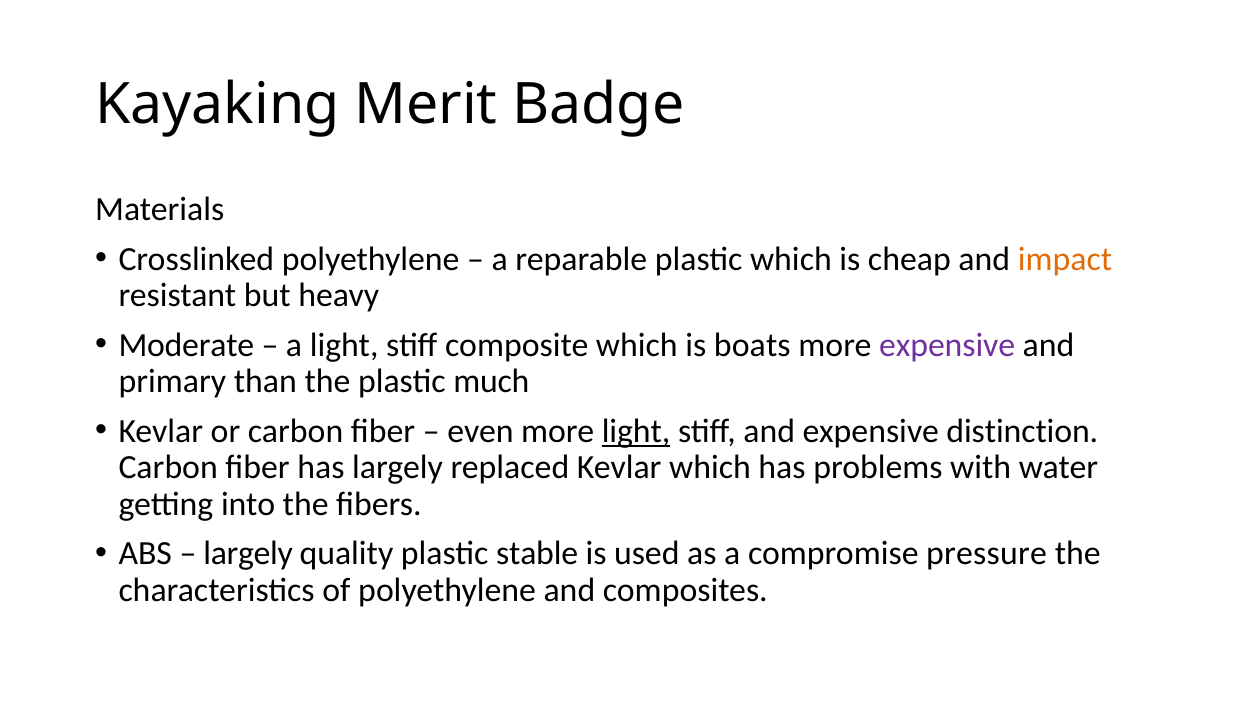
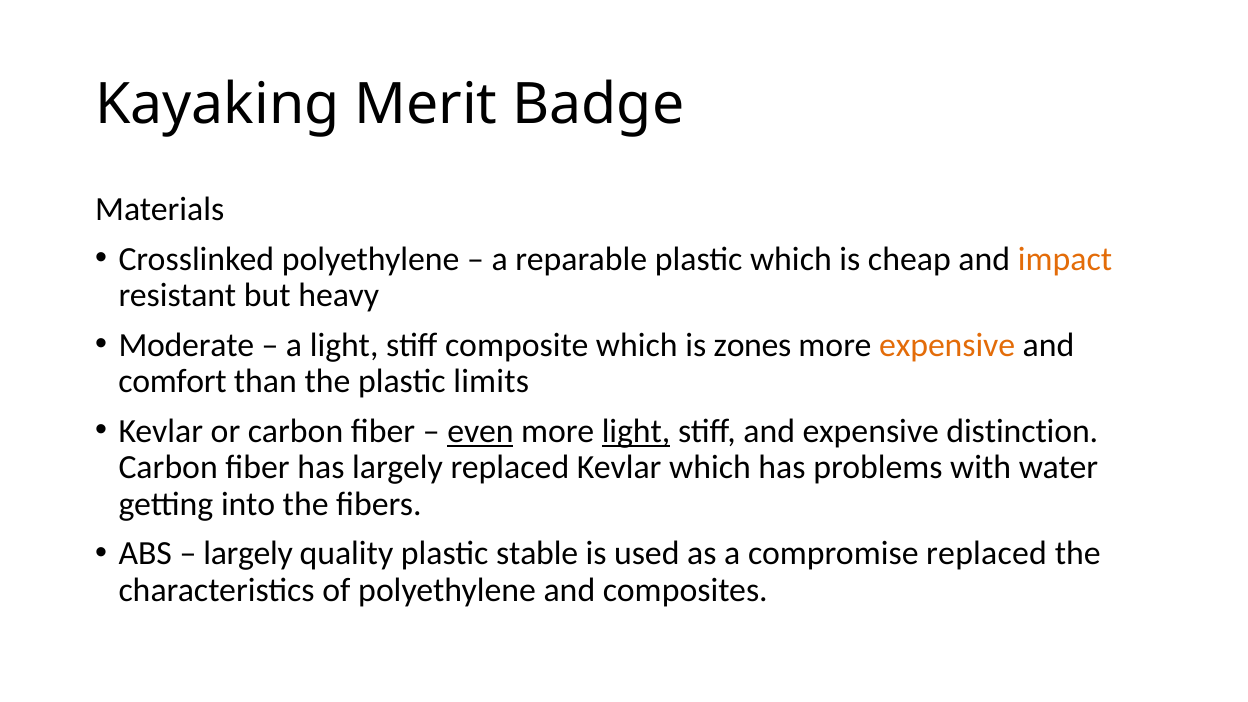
boats: boats -> zones
expensive at (947, 345) colour: purple -> orange
primary: primary -> comfort
much: much -> limits
even underline: none -> present
compromise pressure: pressure -> replaced
